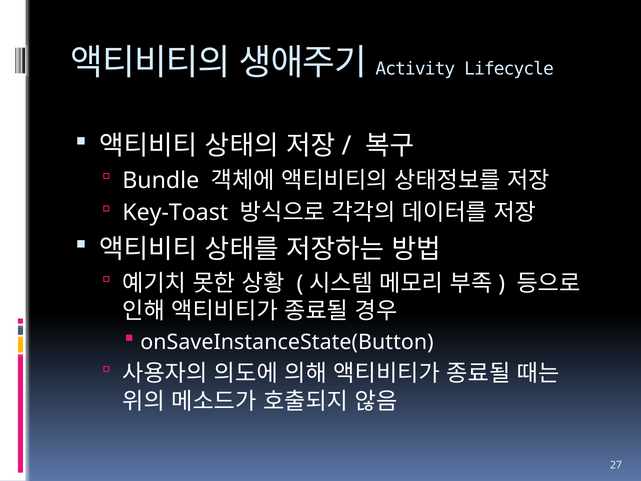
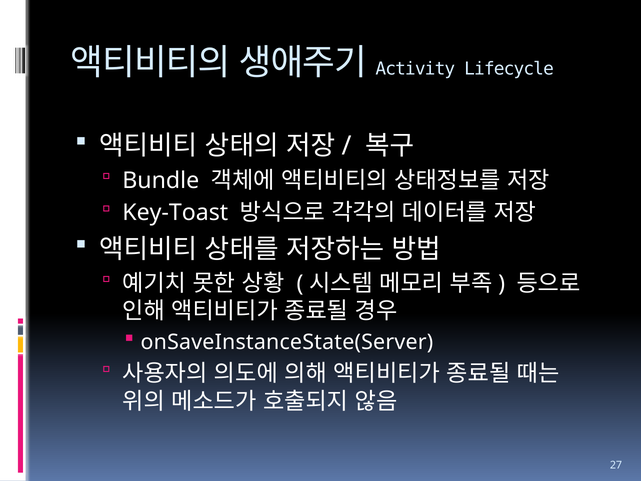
onSaveInstanceState(Button: onSaveInstanceState(Button -> onSaveInstanceState(Server
